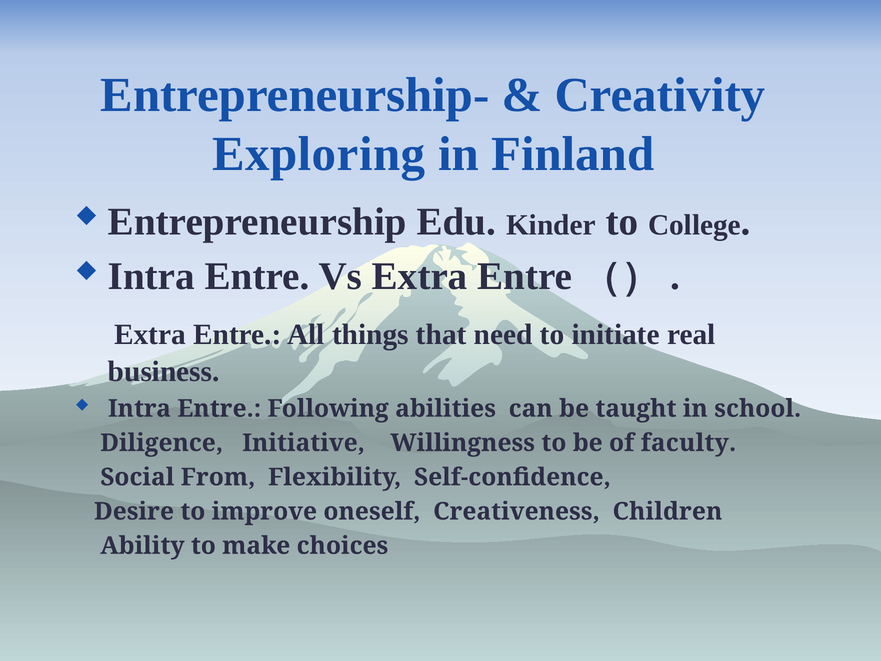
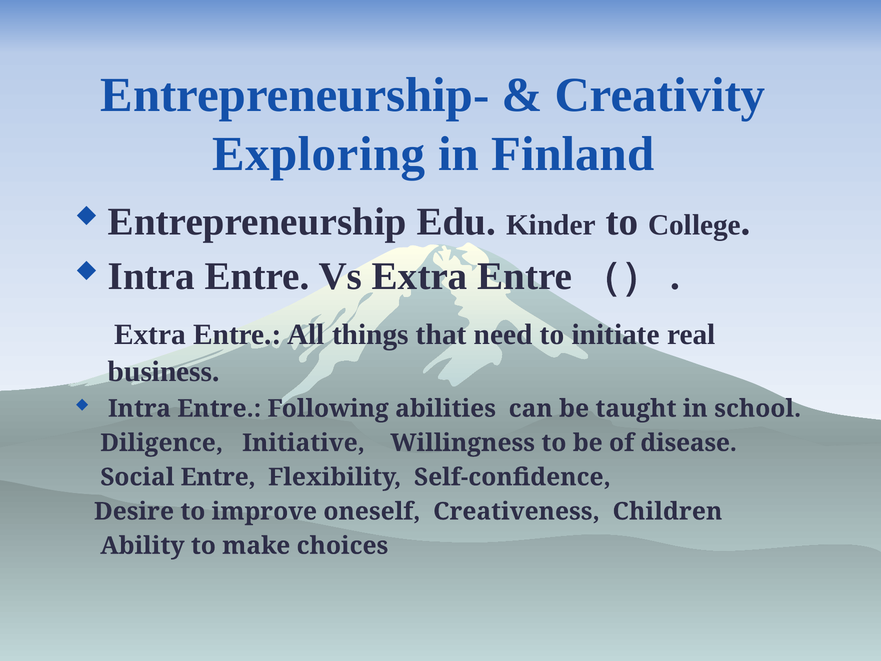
faculty: faculty -> disease
Social From: From -> Entre
